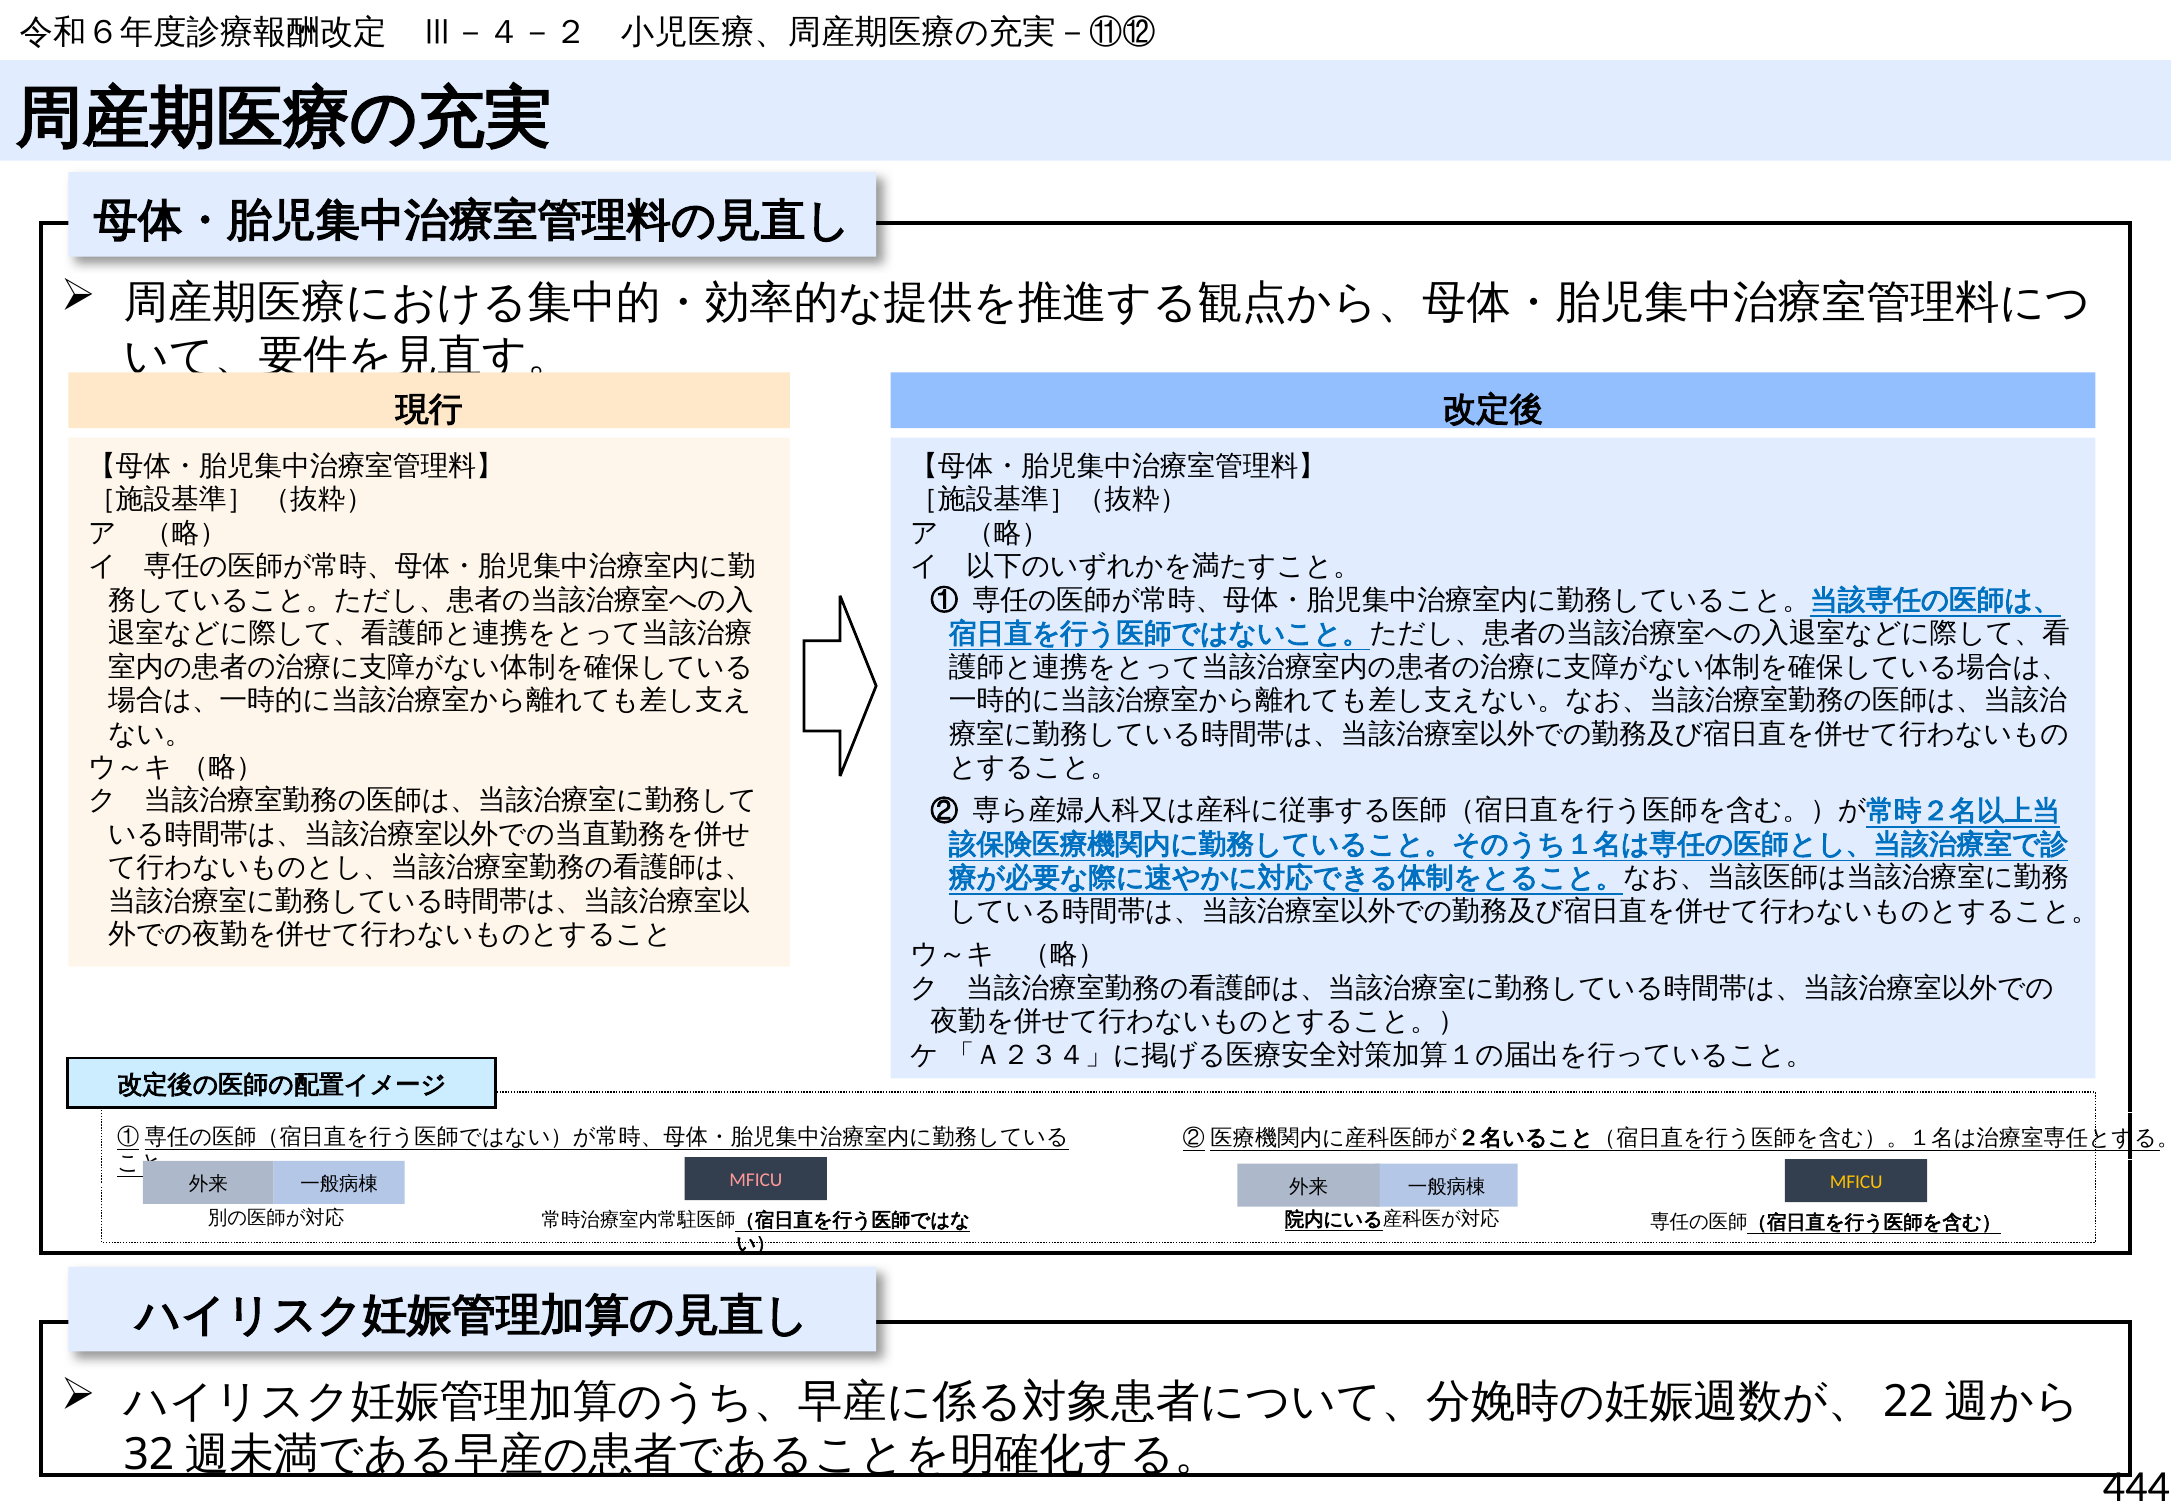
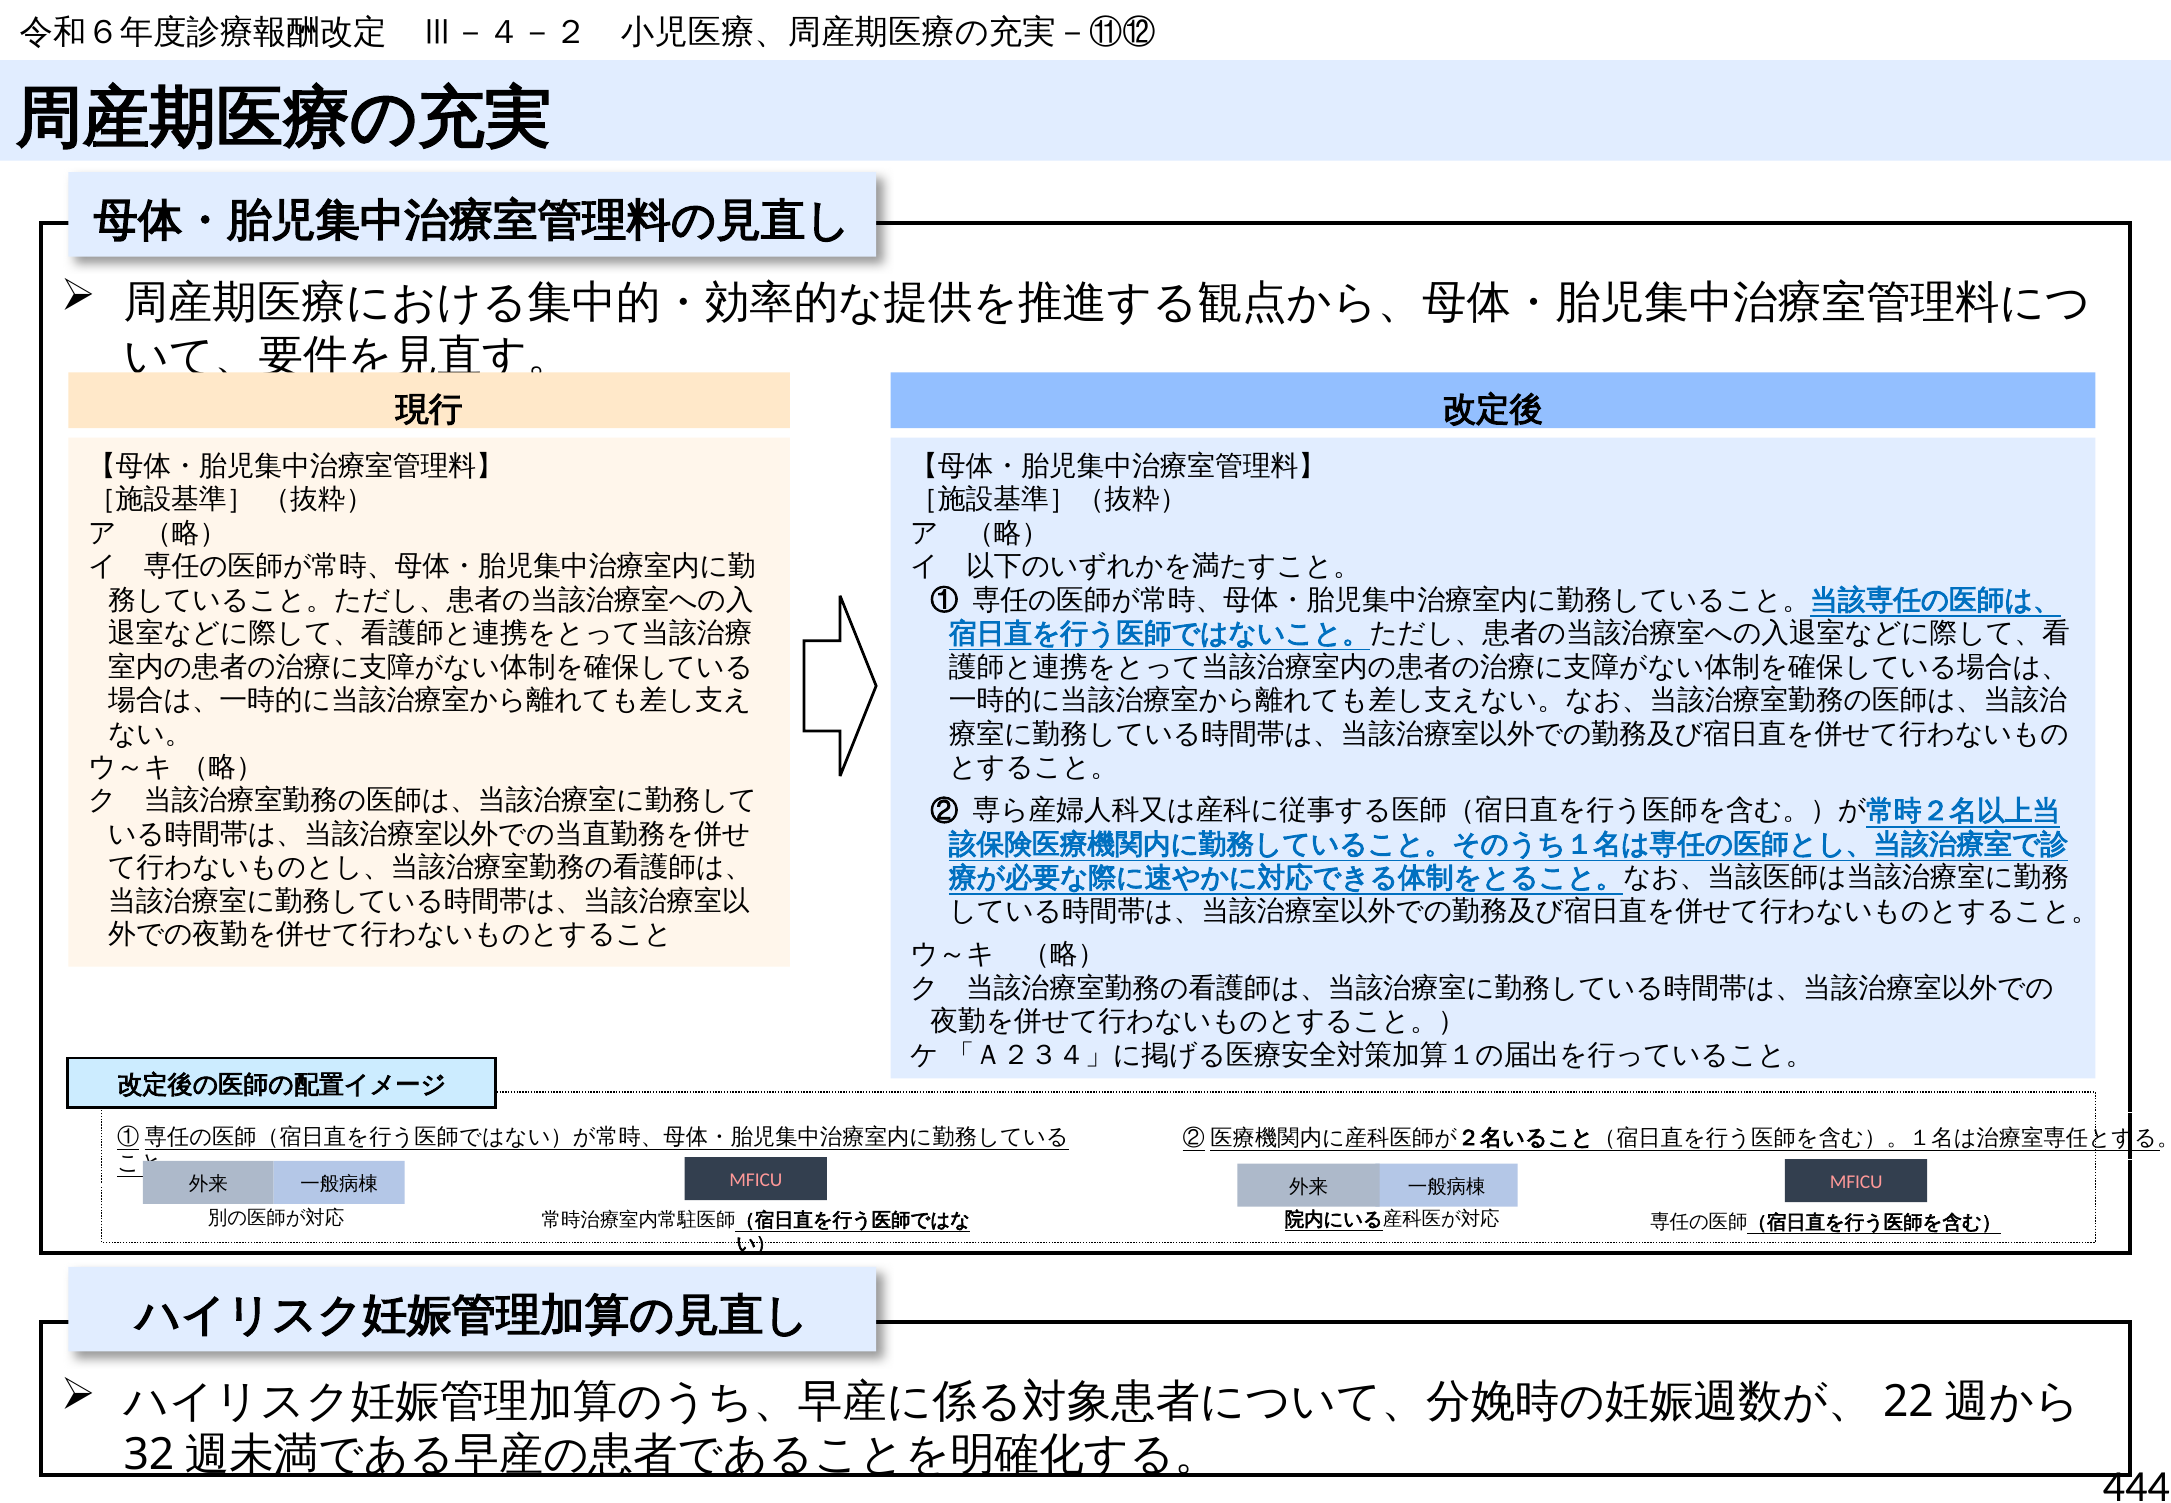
MFICU at (1856, 1182) colour: yellow -> pink
